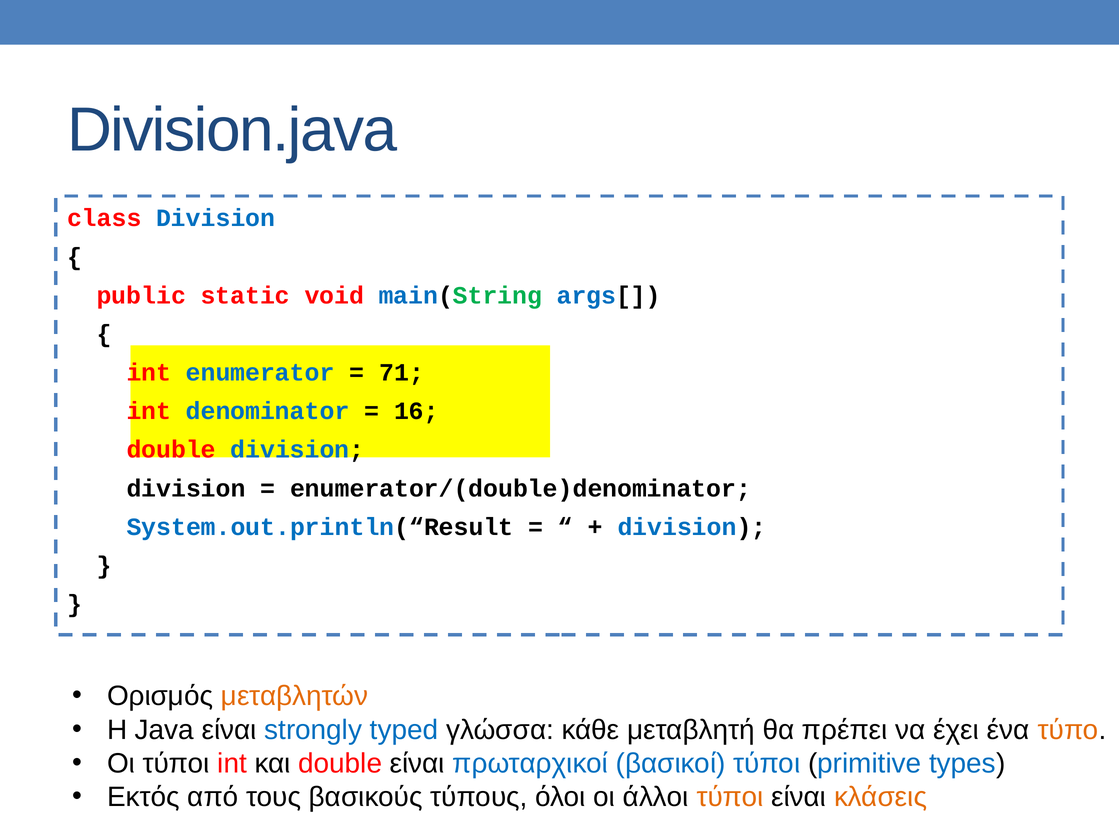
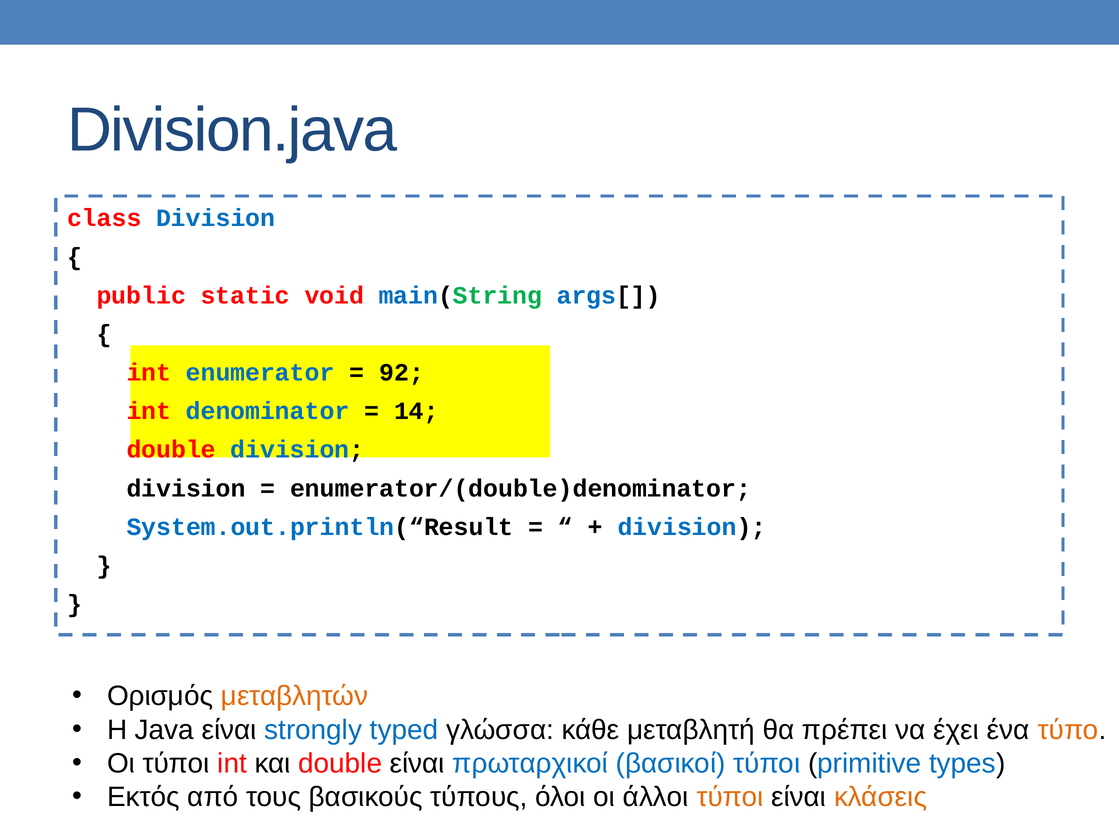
71: 71 -> 92
16: 16 -> 14
